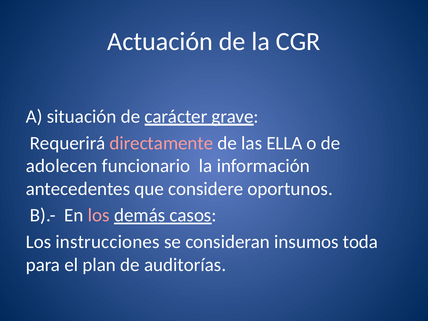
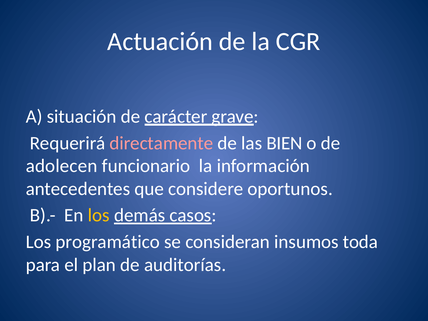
ELLA: ELLA -> BIEN
los at (99, 215) colour: pink -> yellow
instrucciones: instrucciones -> programático
